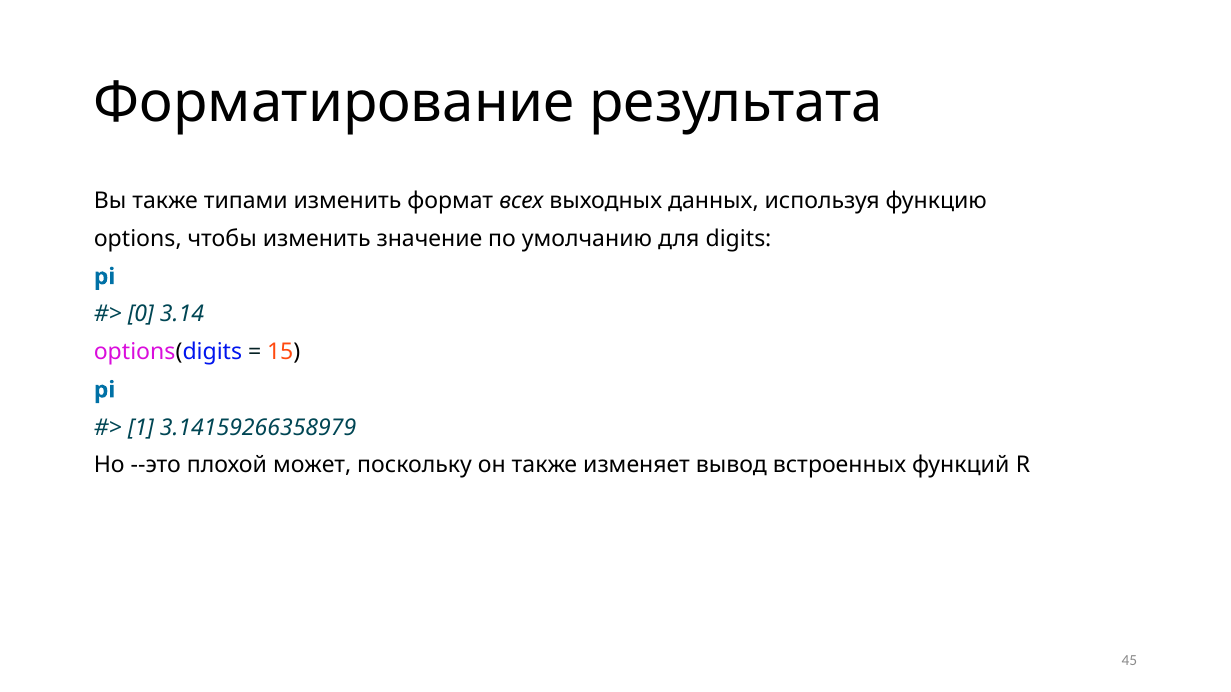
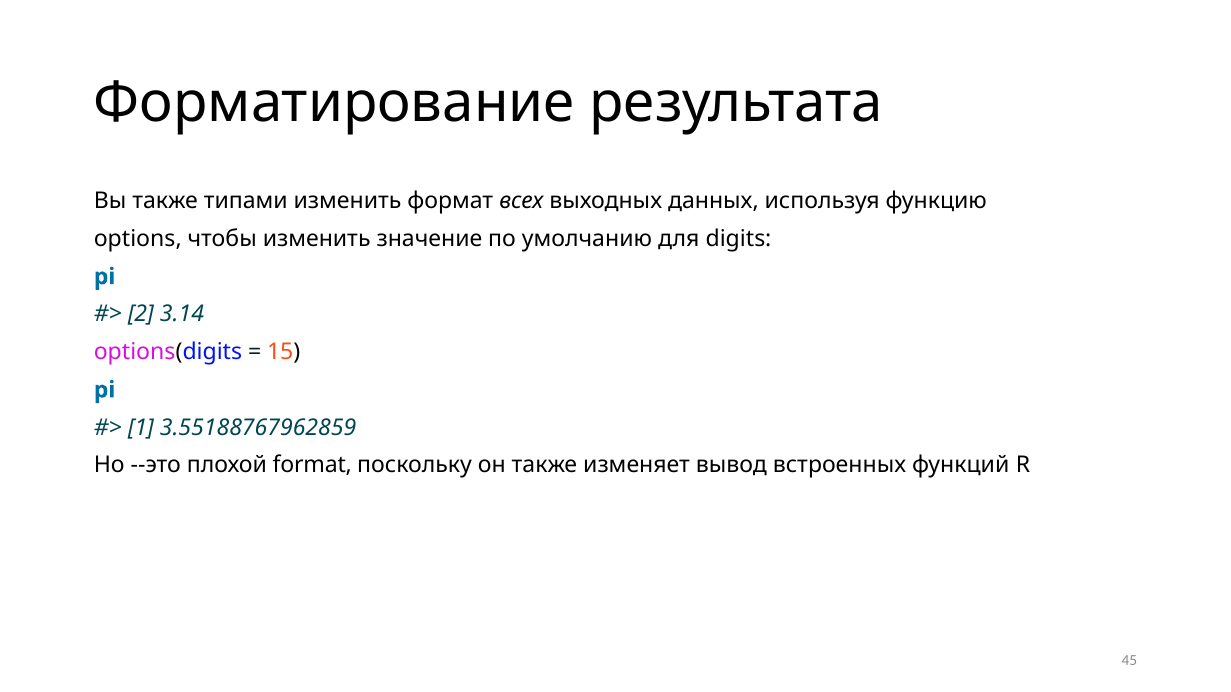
0: 0 -> 2
3.14159266358979: 3.14159266358979 -> 3.55188767962859
может: может -> format
